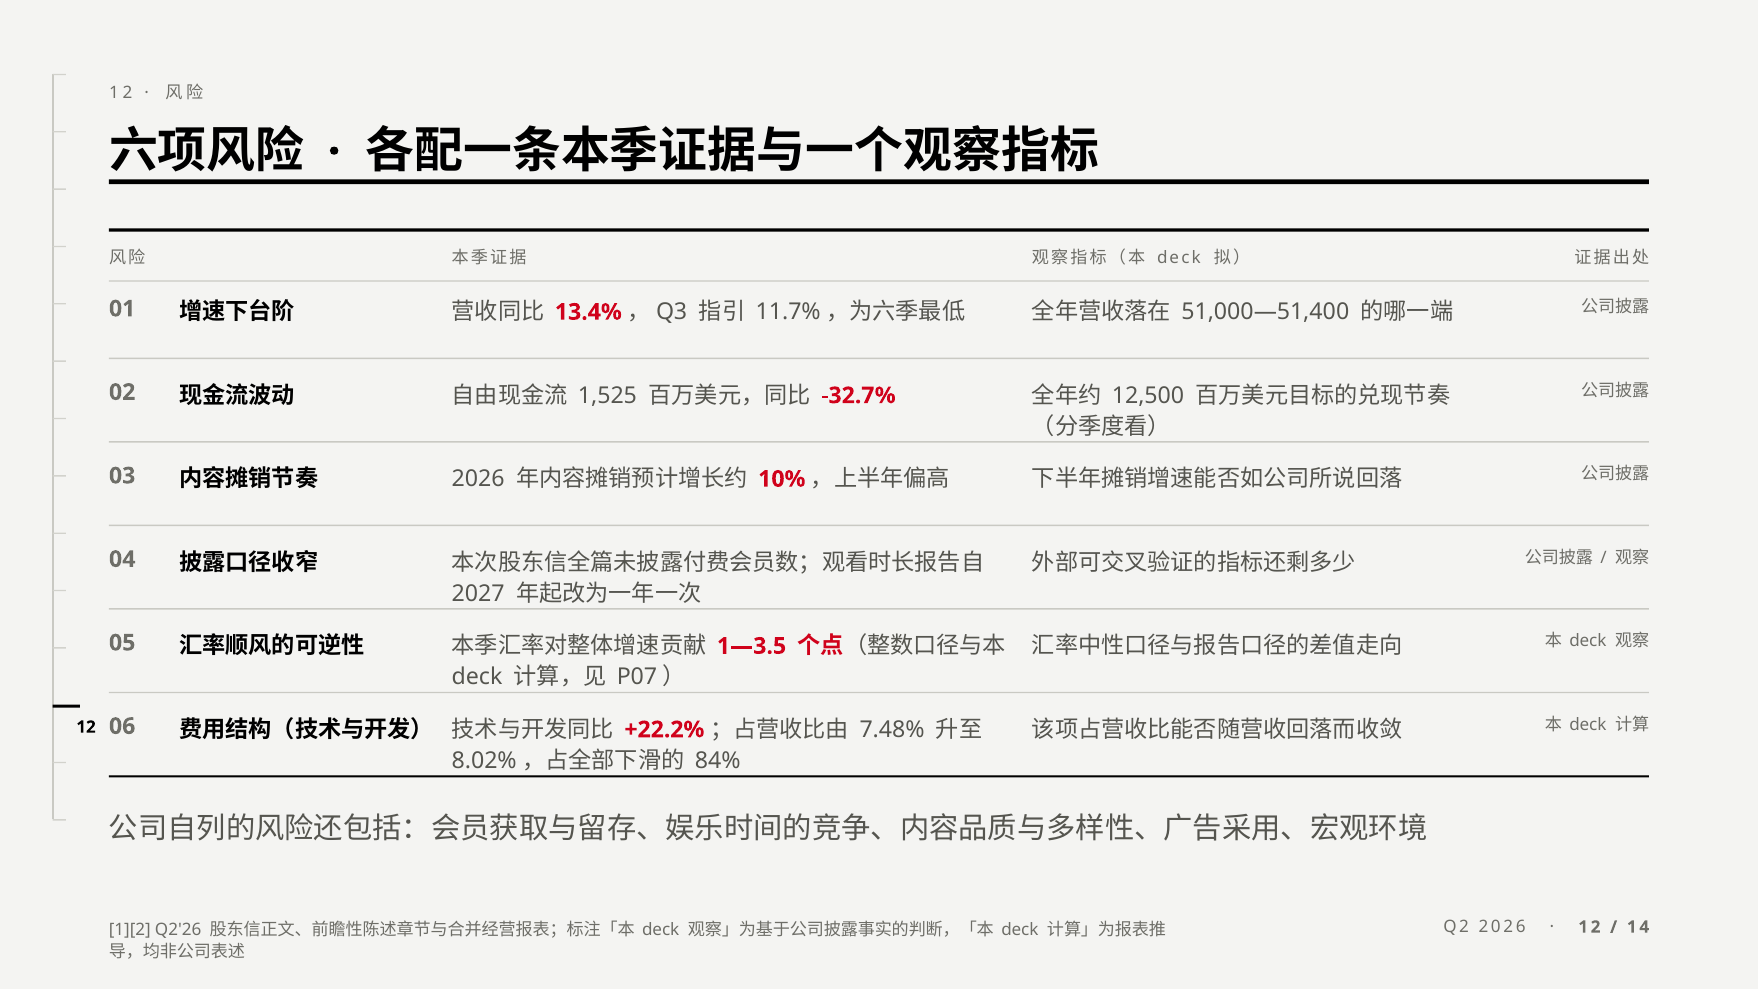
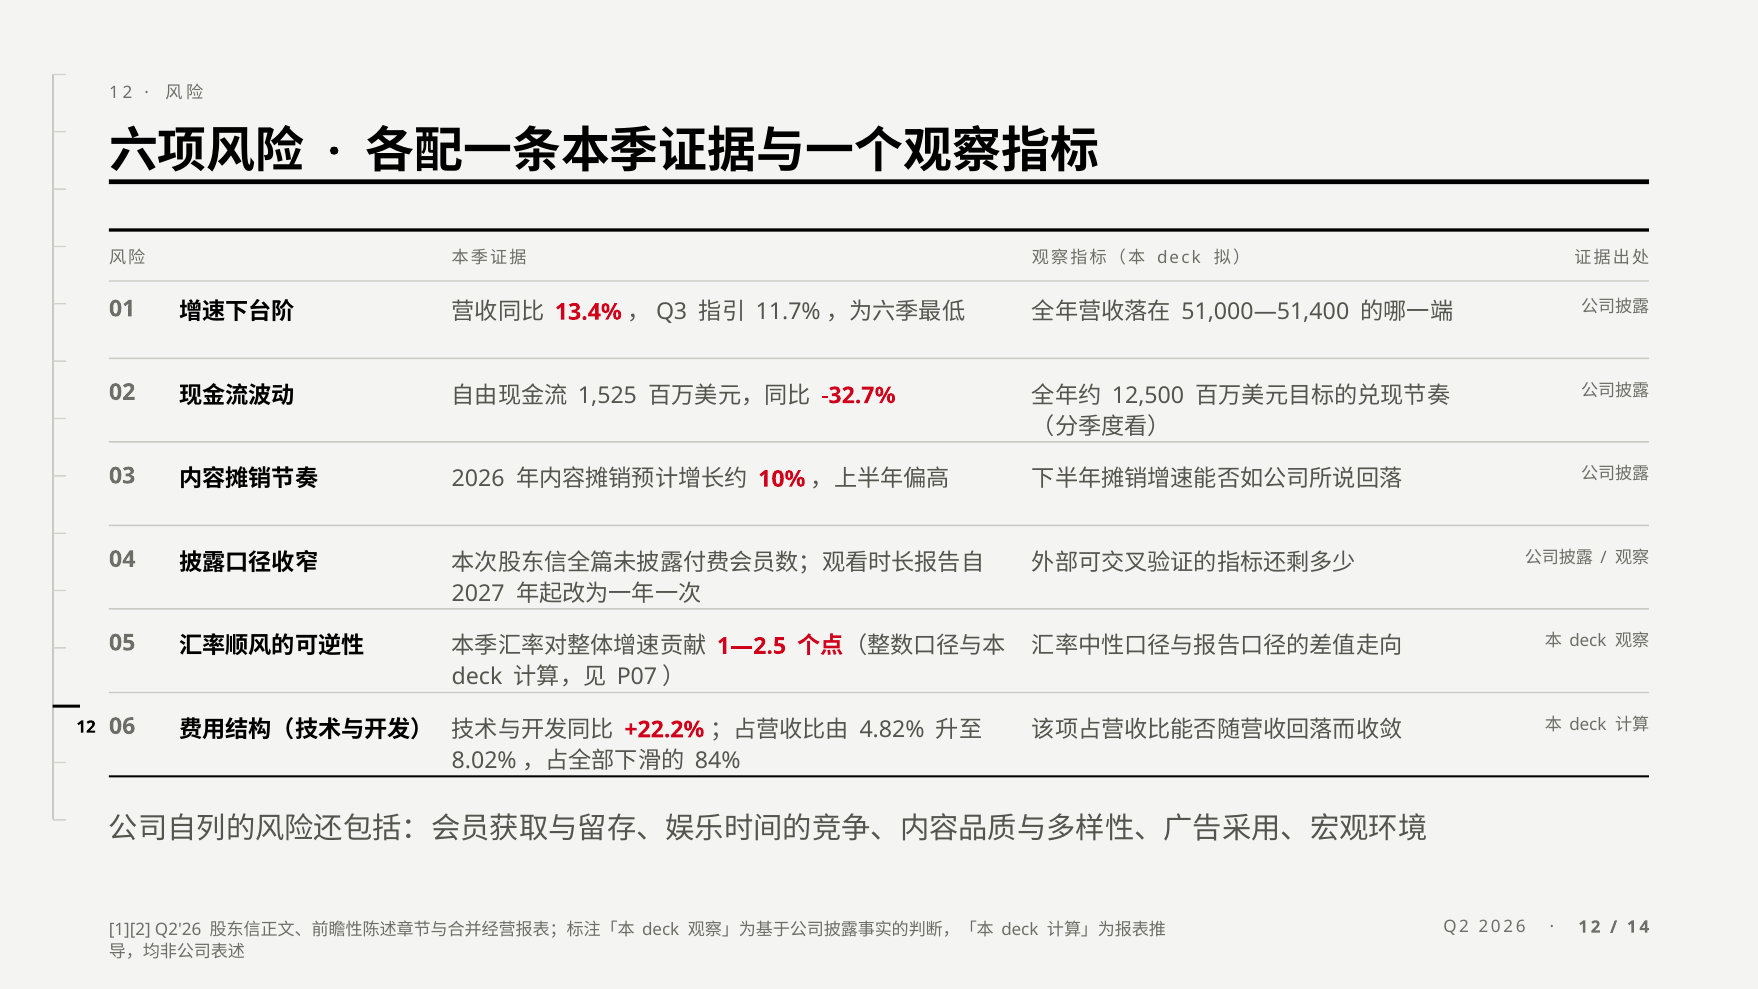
1—3.5: 1—3.5 -> 1—2.5
7.48%: 7.48% -> 4.82%
